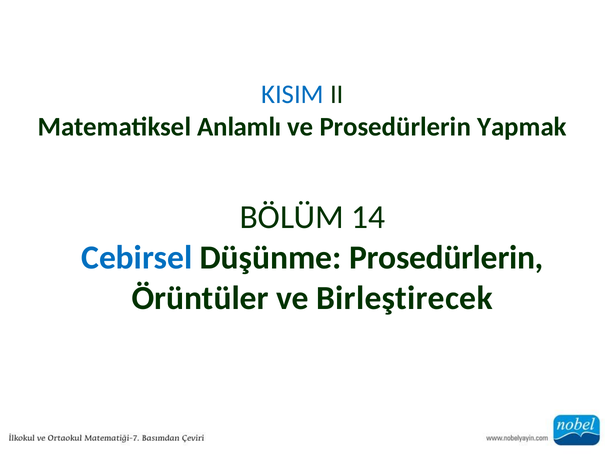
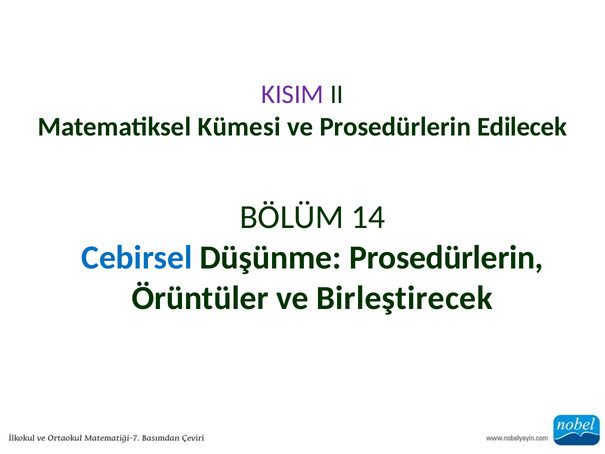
KISIM colour: blue -> purple
Anlamlı: Anlamlı -> Kümesi
Yapmak: Yapmak -> Edilecek
